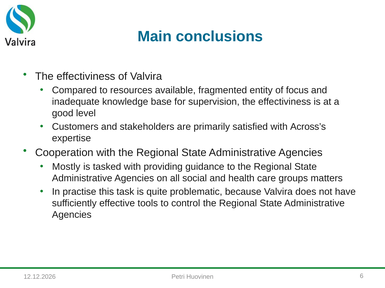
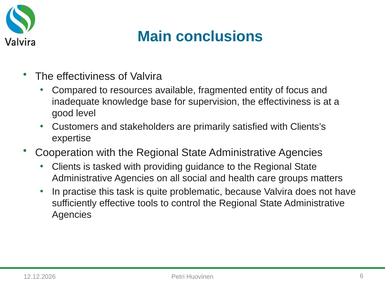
Across’s: Across’s -> Clients’s
Mostly: Mostly -> Clients
